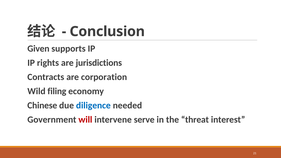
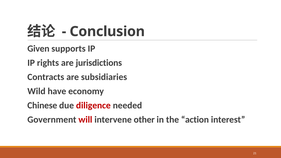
corporation: corporation -> subsidiaries
filing: filing -> have
diligence colour: blue -> red
serve: serve -> other
threat: threat -> action
